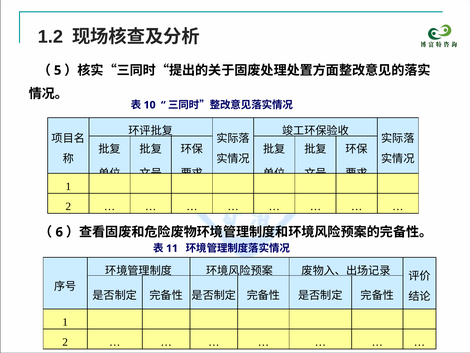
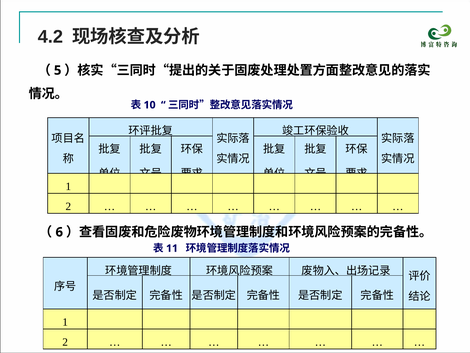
1.2: 1.2 -> 4.2
